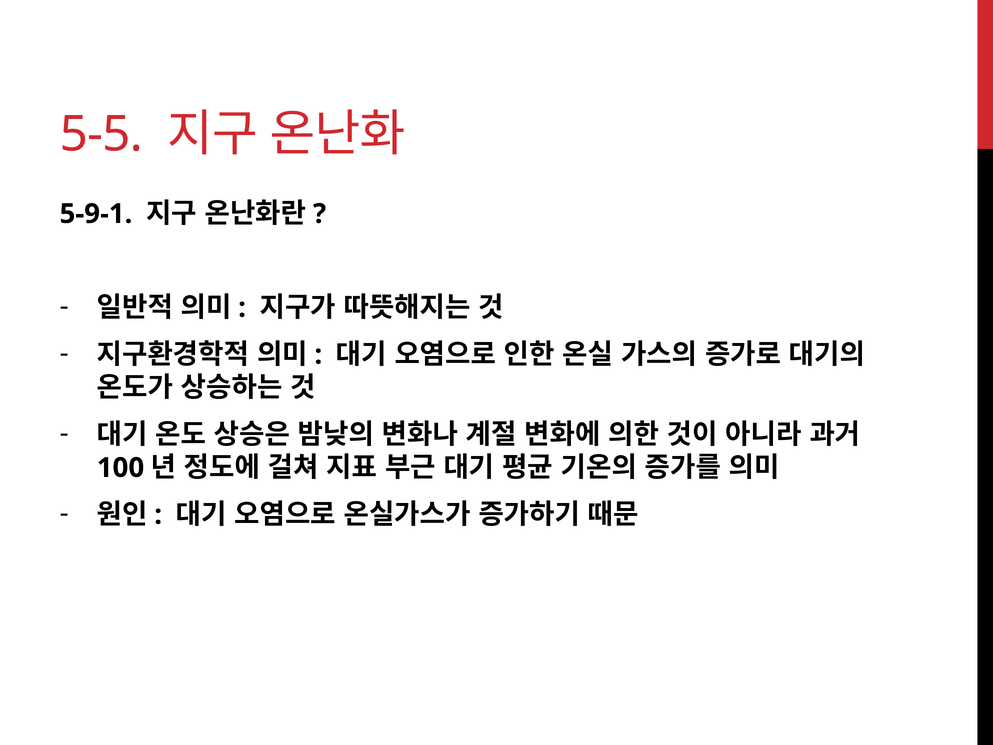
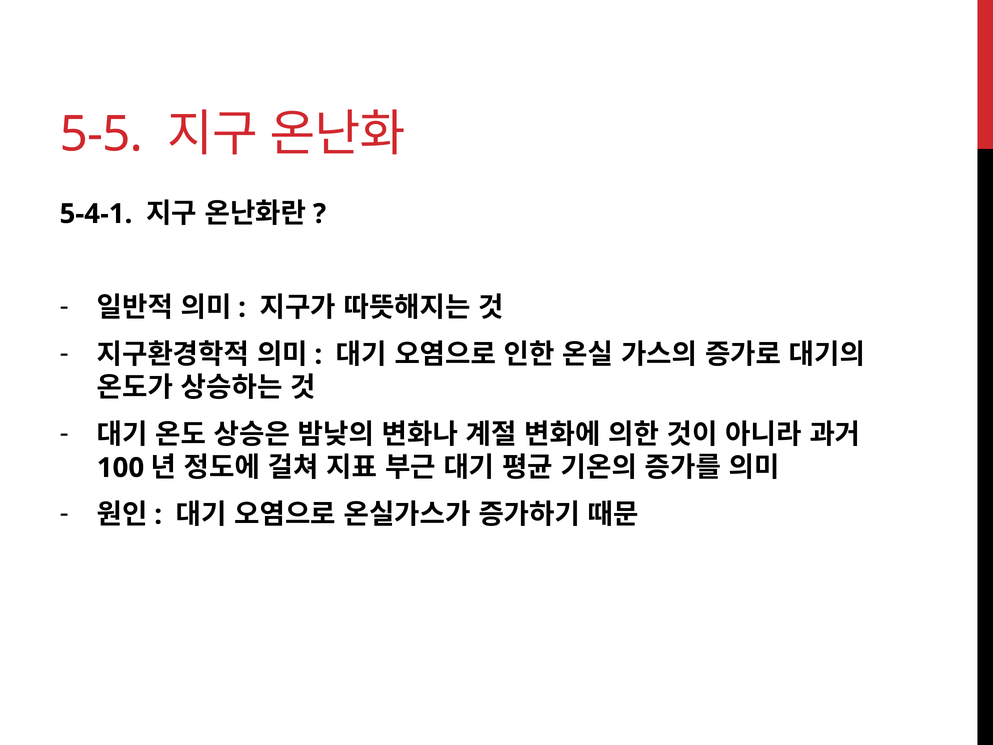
5-9-1: 5-9-1 -> 5-4-1
